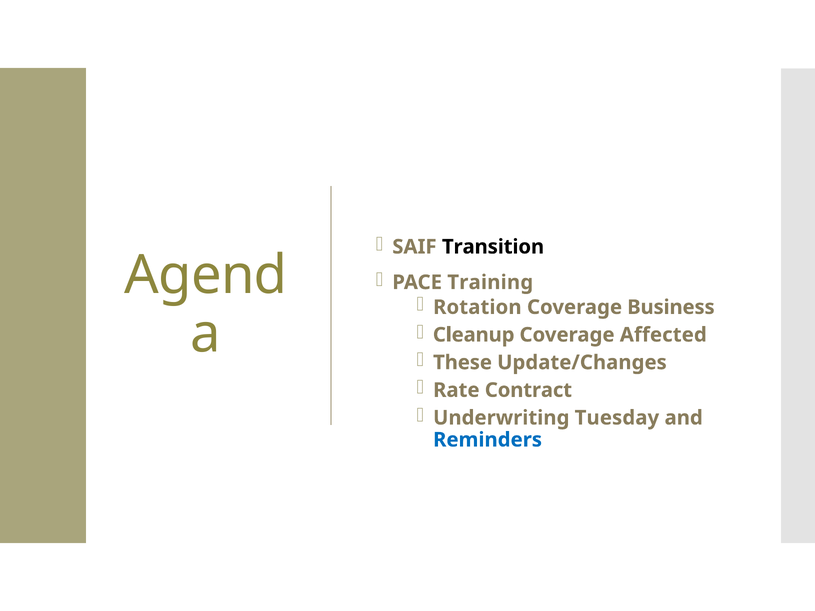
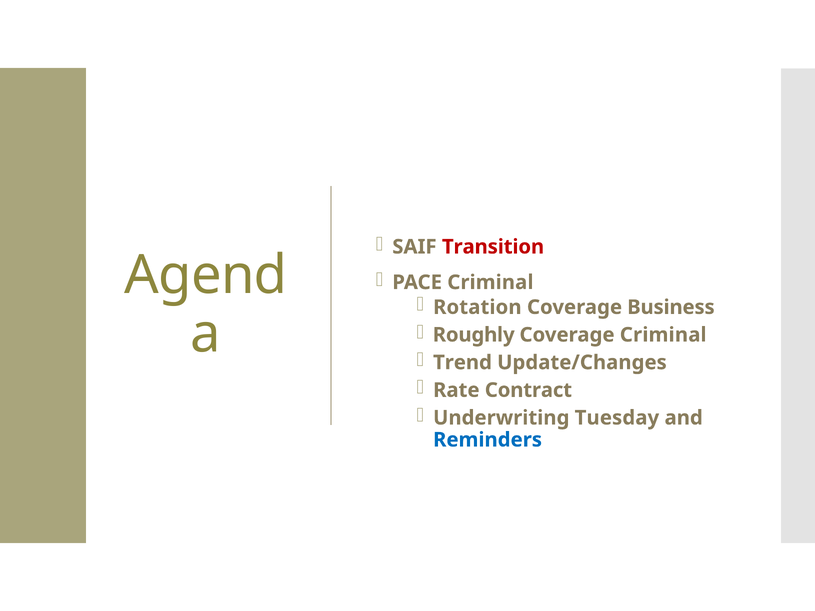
Transition colour: black -> red
PACE Training: Training -> Criminal
Cleanup: Cleanup -> Roughly
Coverage Affected: Affected -> Criminal
These: These -> Trend
